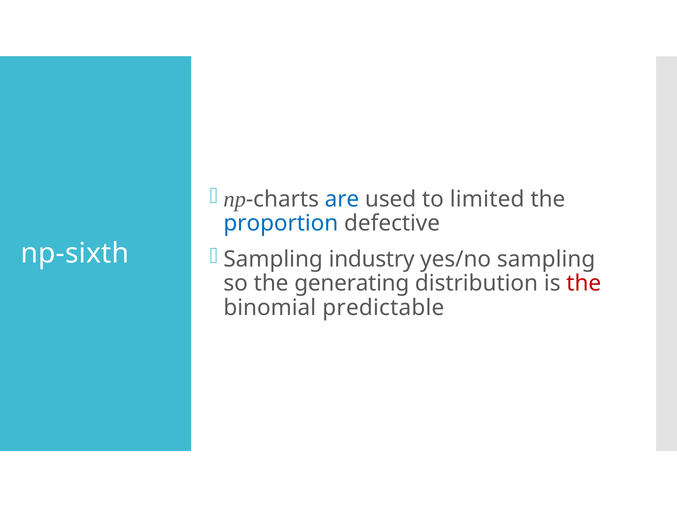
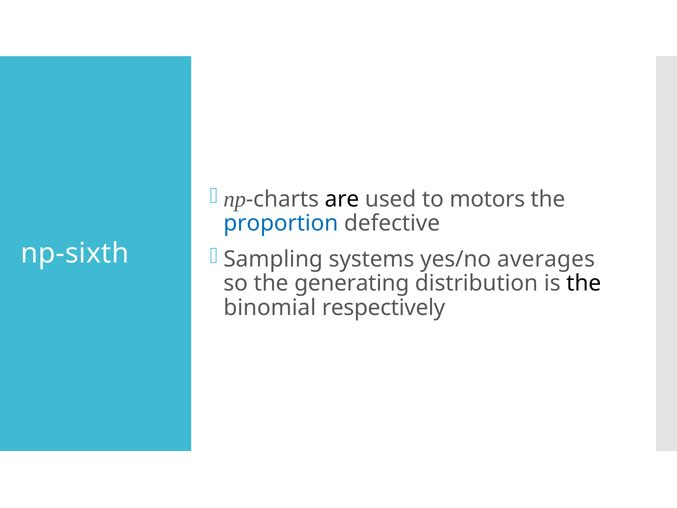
are colour: blue -> black
limited: limited -> motors
industry: industry -> systems
yes/no sampling: sampling -> averages
the at (584, 283) colour: red -> black
predictable: predictable -> respectively
